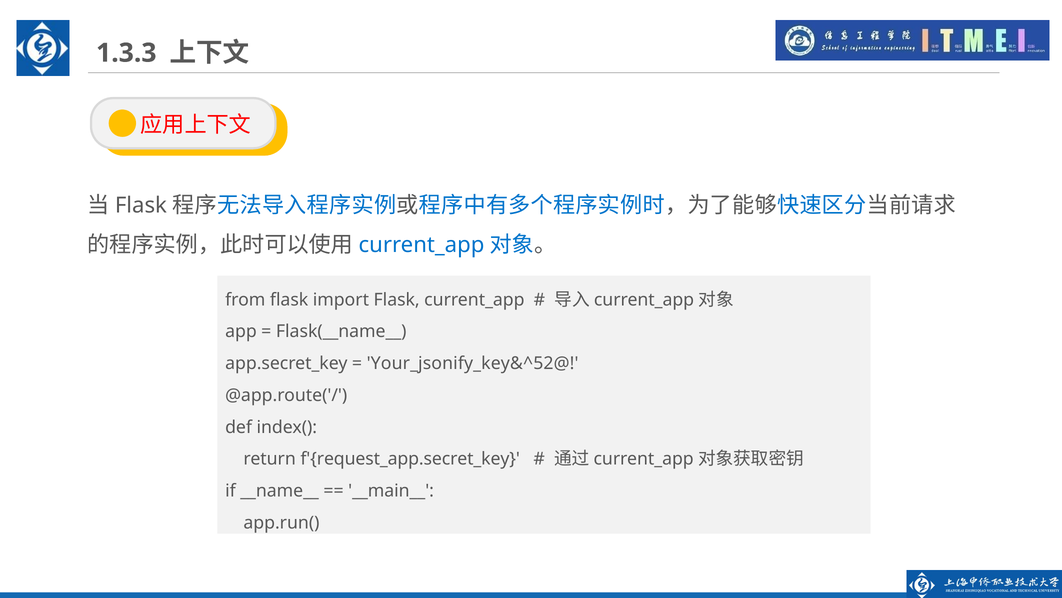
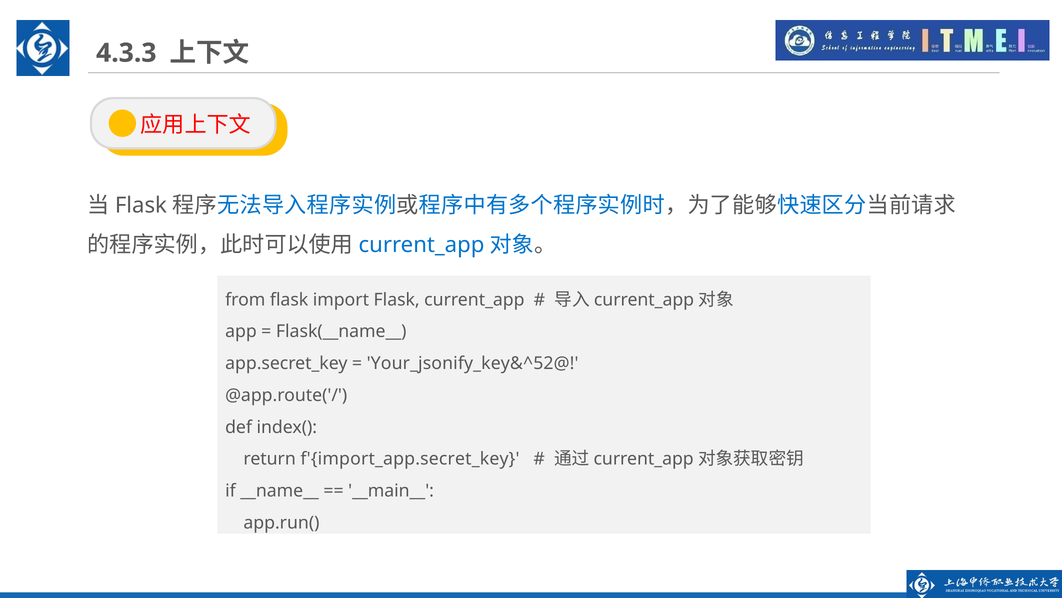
1.3.3: 1.3.3 -> 4.3.3
f'{request_app.secret_key: f'{request_app.secret_key -> f'{import_app.secret_key
